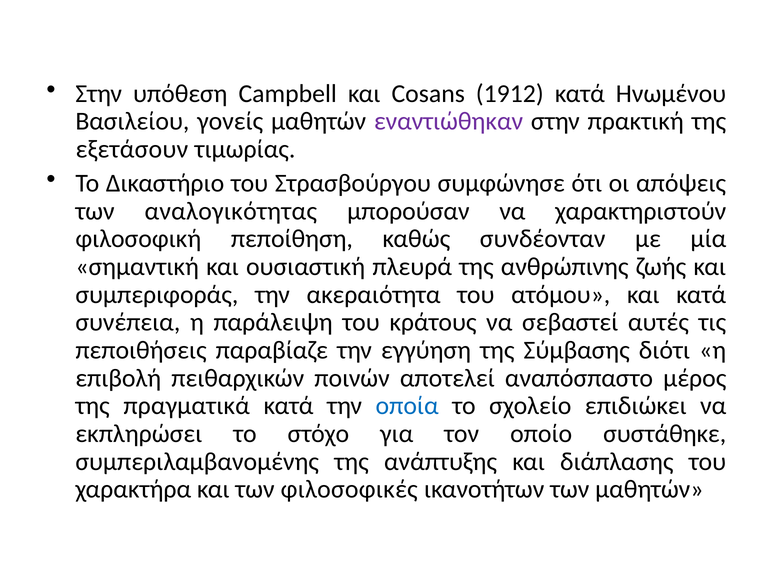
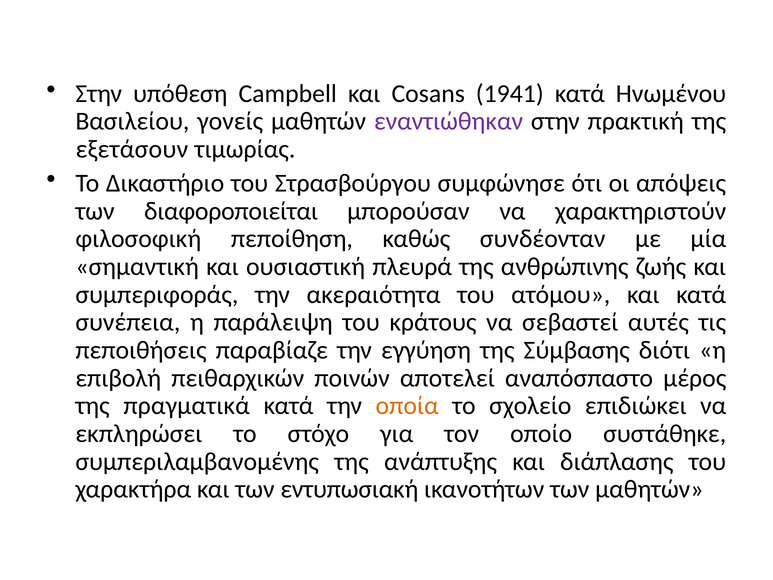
1912: 1912 -> 1941
αναλογικότητας: αναλογικότητας -> διαφοροποιείται
οποία colour: blue -> orange
φιλοσοφικές: φιλοσοφικές -> εντυπωσιακή
